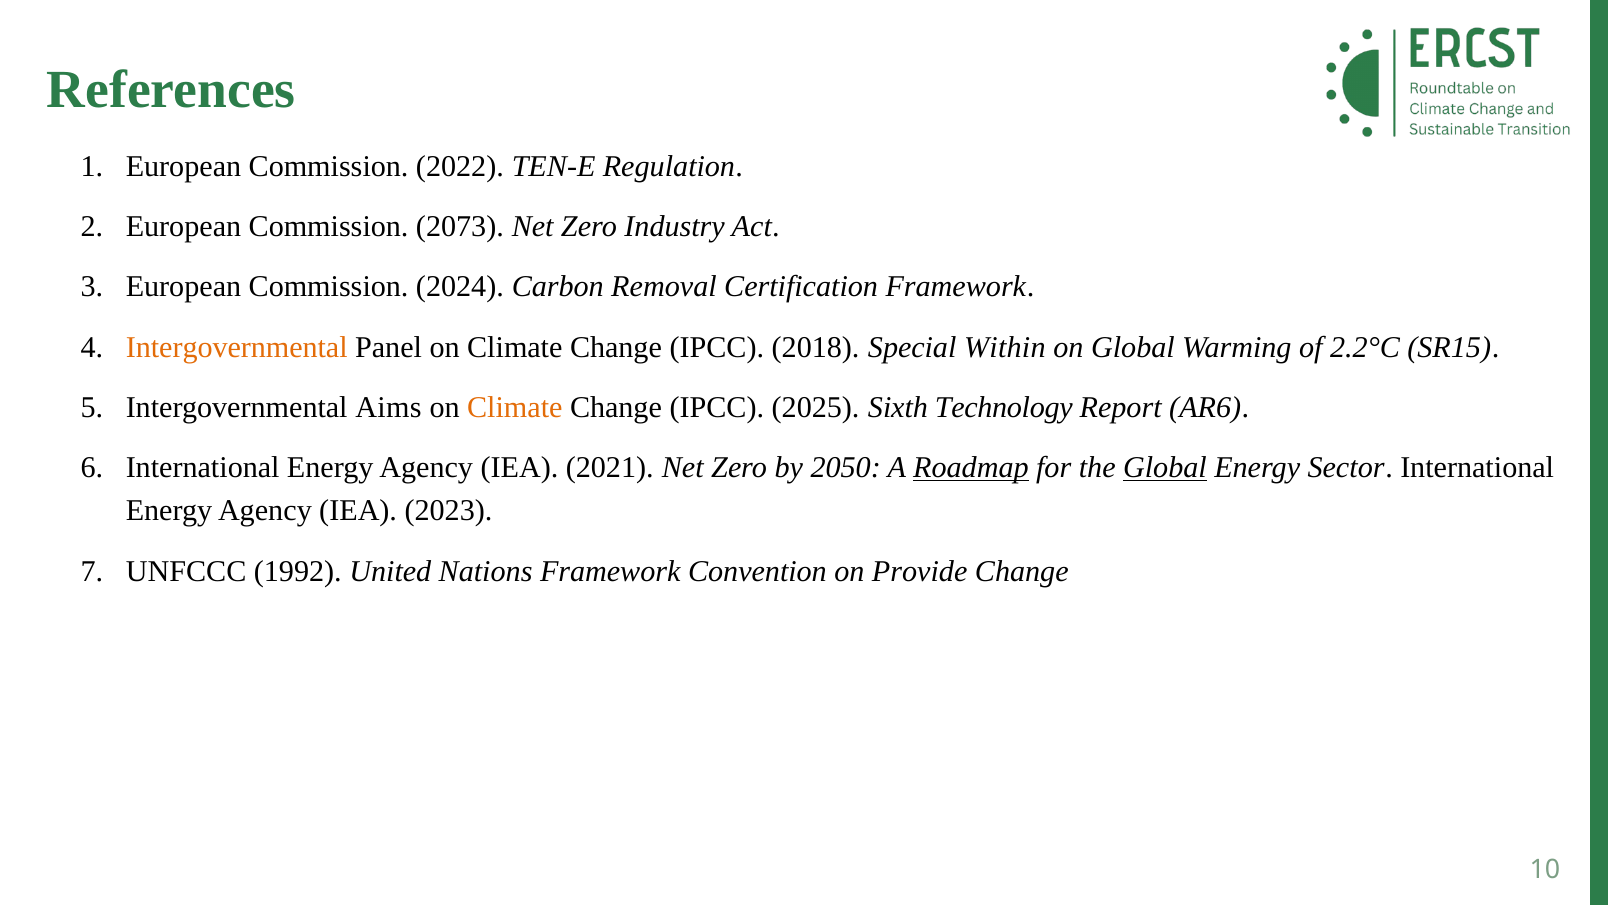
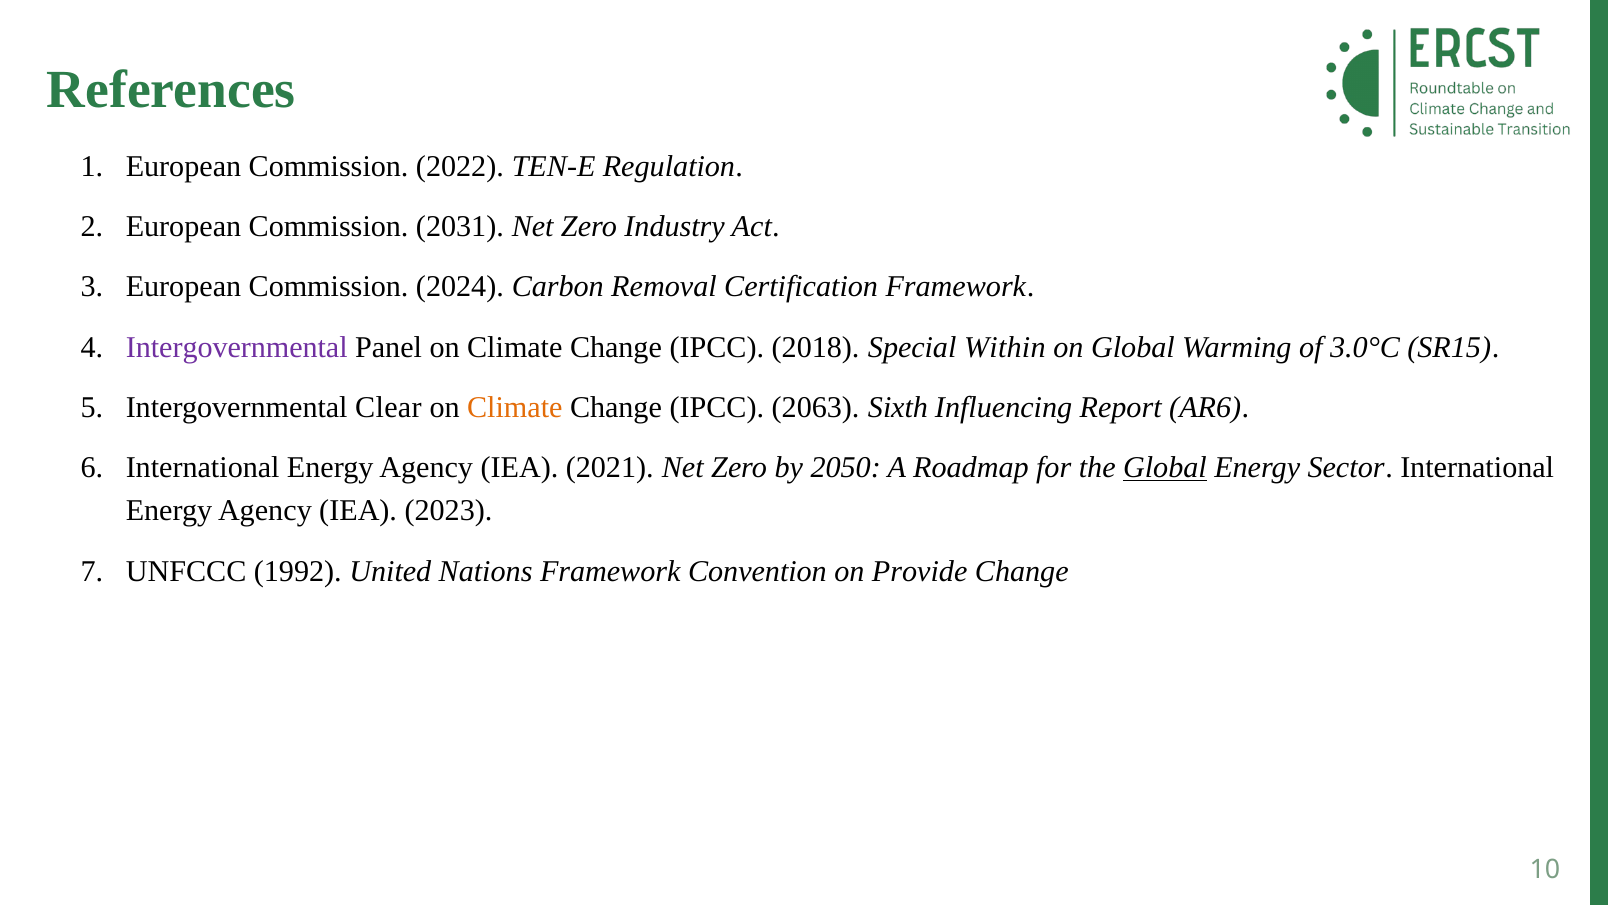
2073: 2073 -> 2031
Intergovernmental at (237, 347) colour: orange -> purple
2.2°C: 2.2°C -> 3.0°C
Aims: Aims -> Clear
2025: 2025 -> 2063
Technology: Technology -> Influencing
Roadmap underline: present -> none
